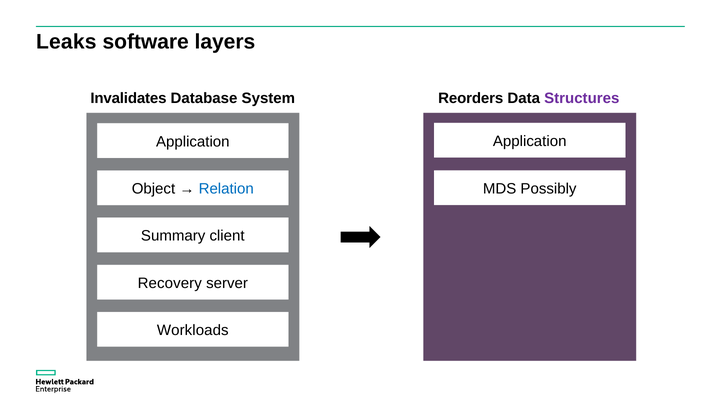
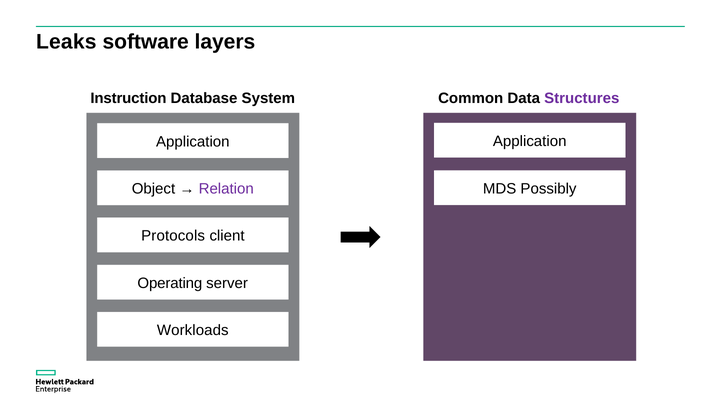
Invalidates: Invalidates -> Instruction
Reorders: Reorders -> Common
Relation colour: blue -> purple
Summary: Summary -> Protocols
Recovery: Recovery -> Operating
